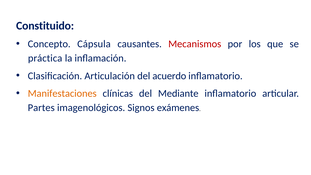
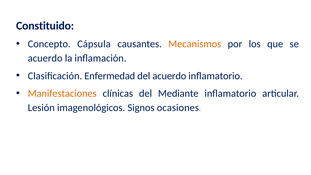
Mecanismos colour: red -> orange
práctica at (45, 58): práctica -> acuerdo
Articulación: Articulación -> Enfermedad
Partes: Partes -> Lesión
exámenes: exámenes -> ocasiones
